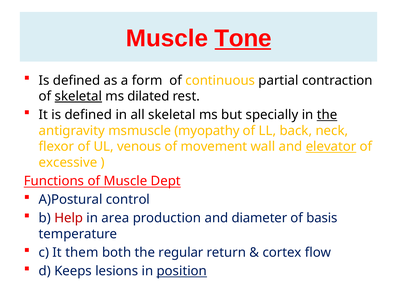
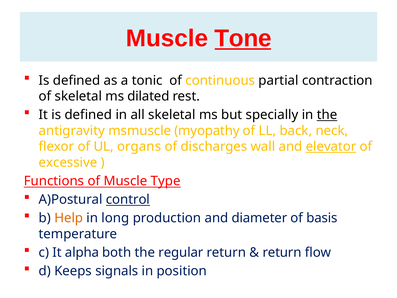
form: form -> tonic
skeletal at (78, 96) underline: present -> none
venous: venous -> organs
movement: movement -> discharges
Dept: Dept -> Type
control underline: none -> present
Help colour: red -> orange
area: area -> long
them: them -> alpha
cortex at (282, 252): cortex -> return
lesions: lesions -> signals
position underline: present -> none
